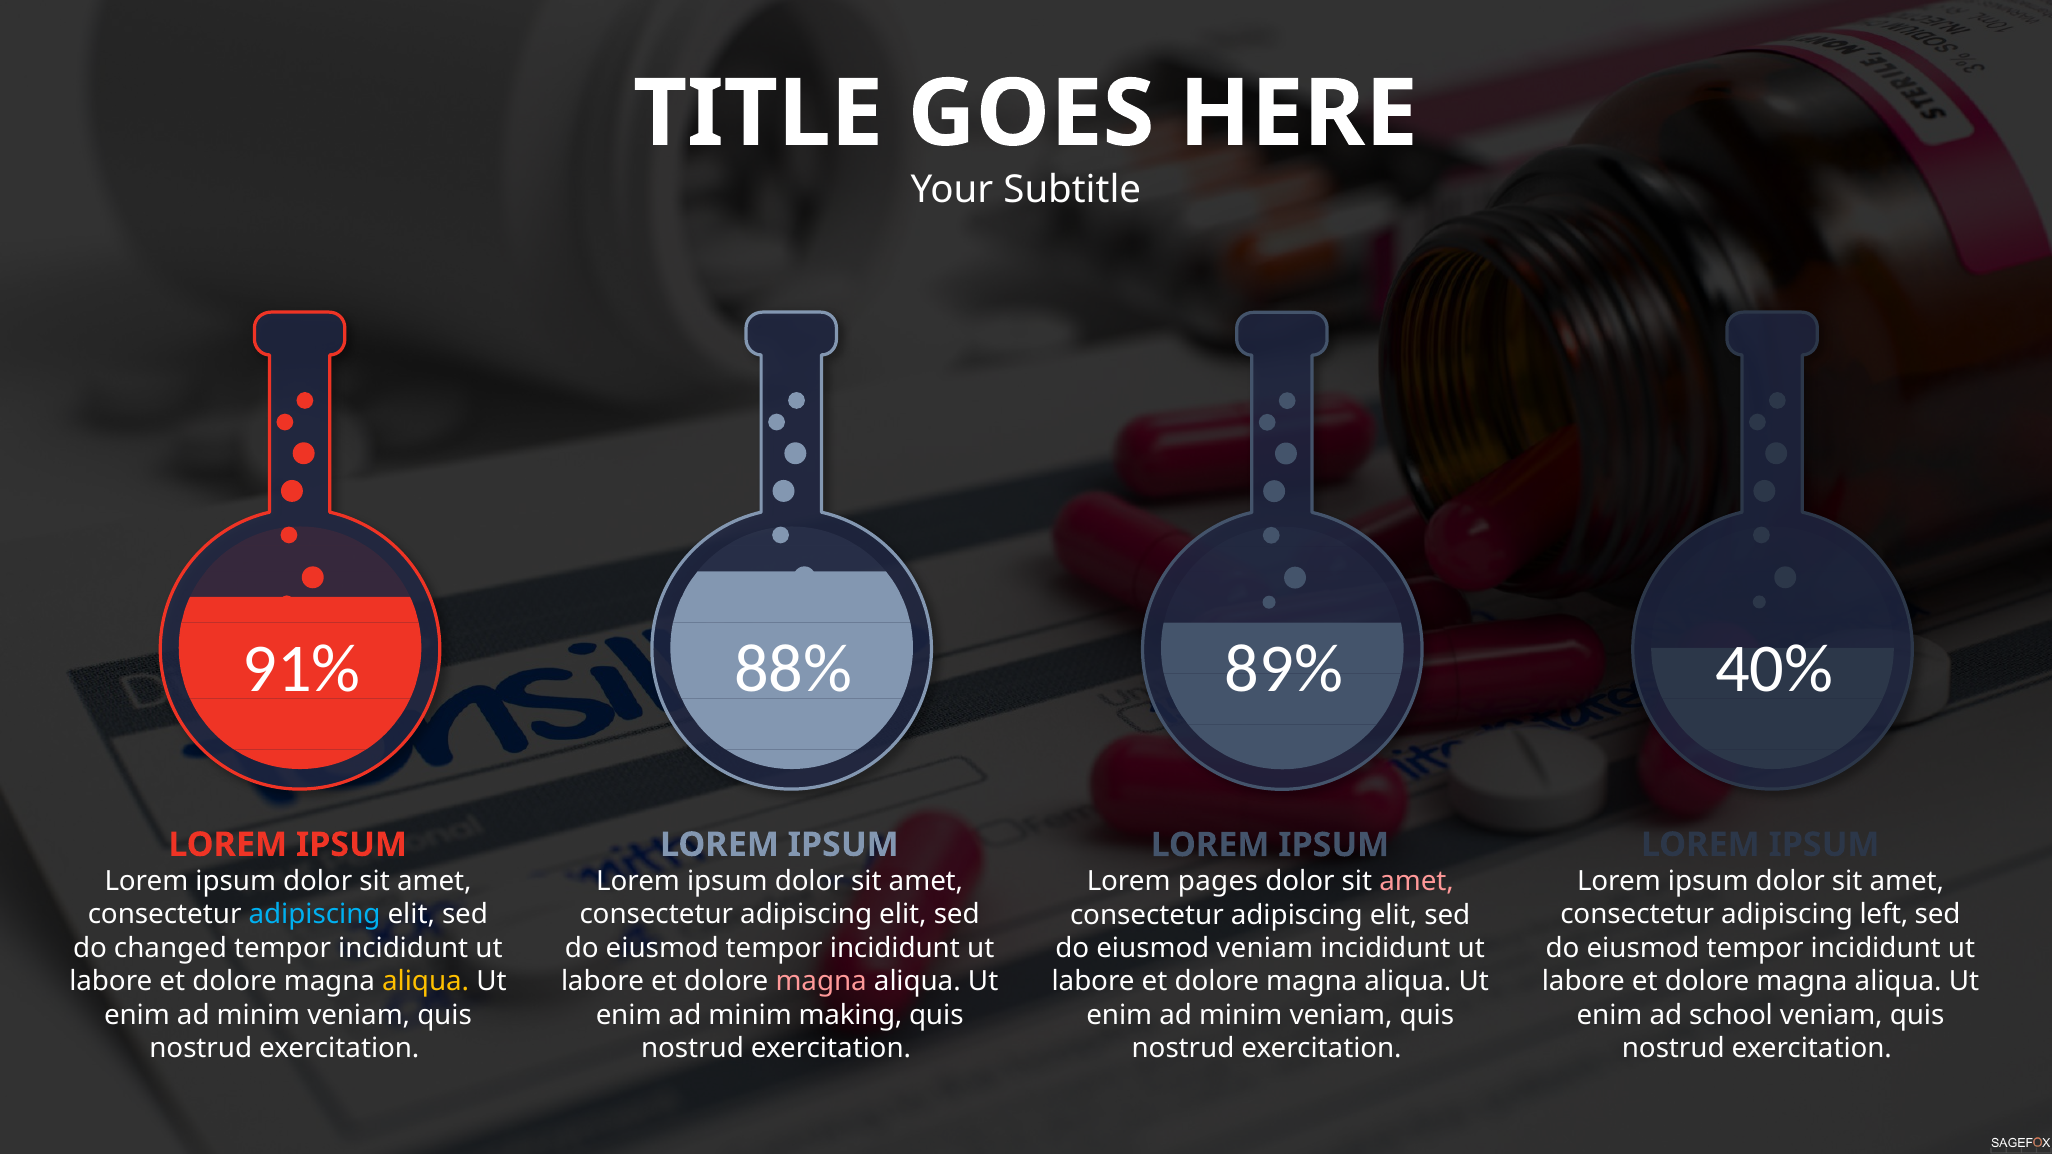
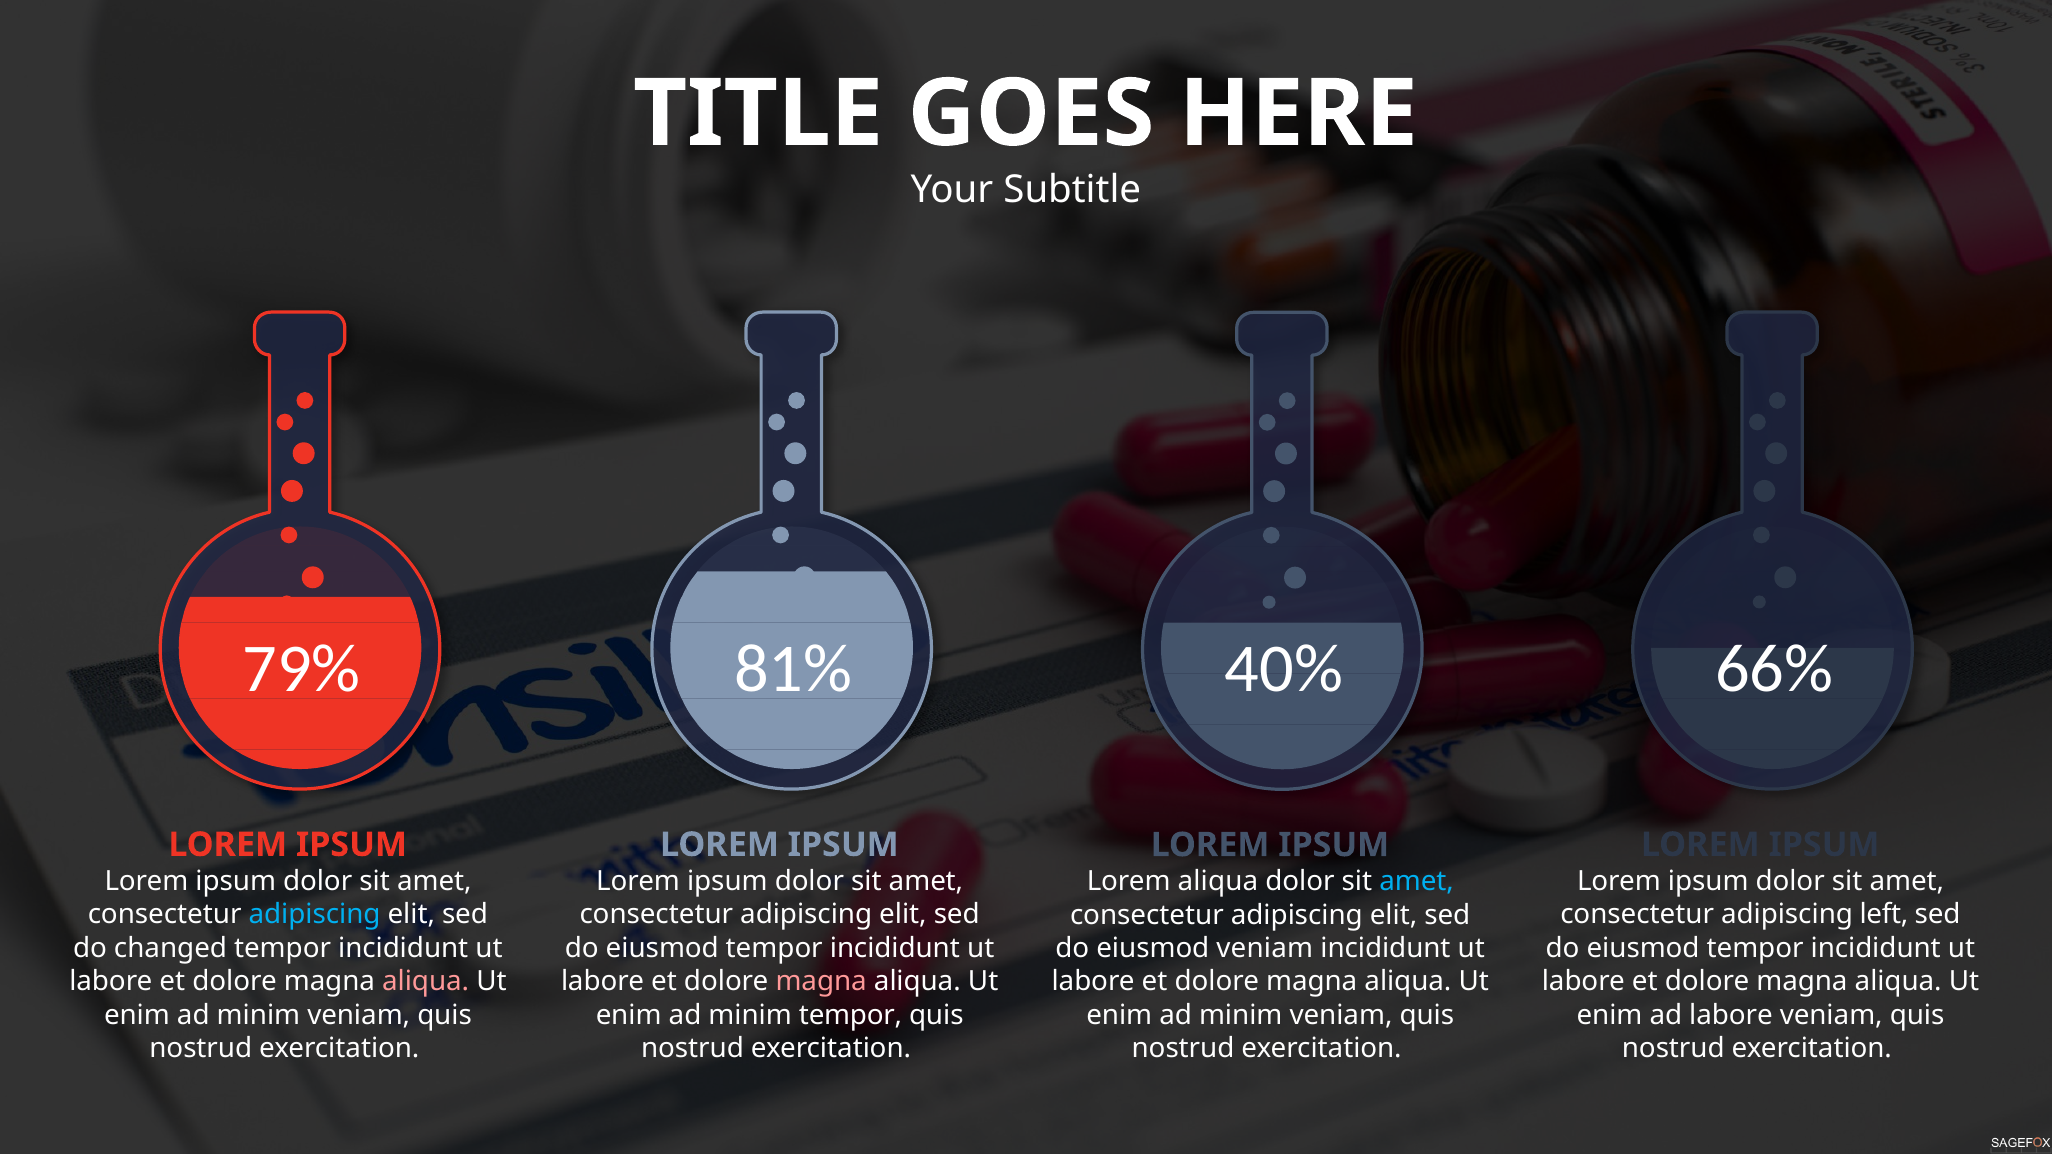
91%: 91% -> 79%
88%: 88% -> 81%
40%: 40% -> 66%
89%: 89% -> 40%
Lorem pages: pages -> aliqua
amet at (1417, 882) colour: pink -> light blue
aliqua at (426, 982) colour: yellow -> pink
minim making: making -> tempor
ad school: school -> labore
